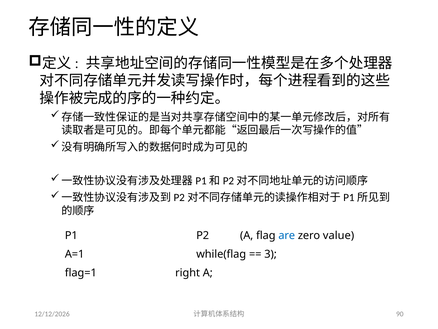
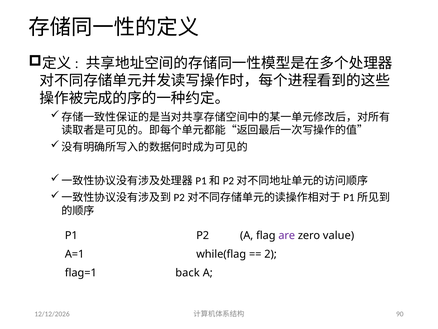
are colour: blue -> purple
3: 3 -> 2
right: right -> back
